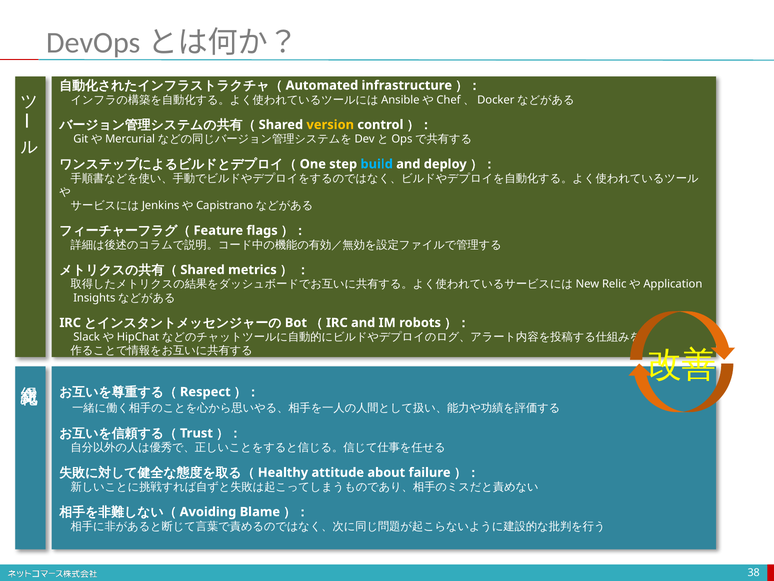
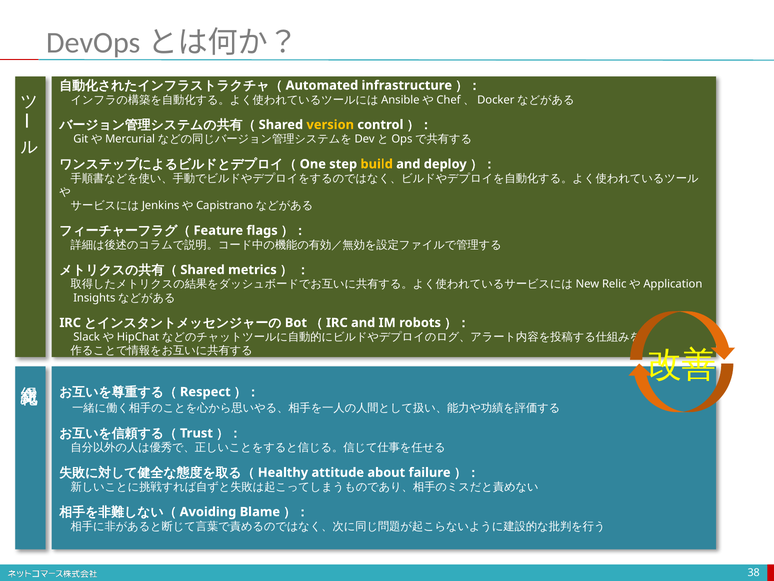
build colour: light blue -> yellow
